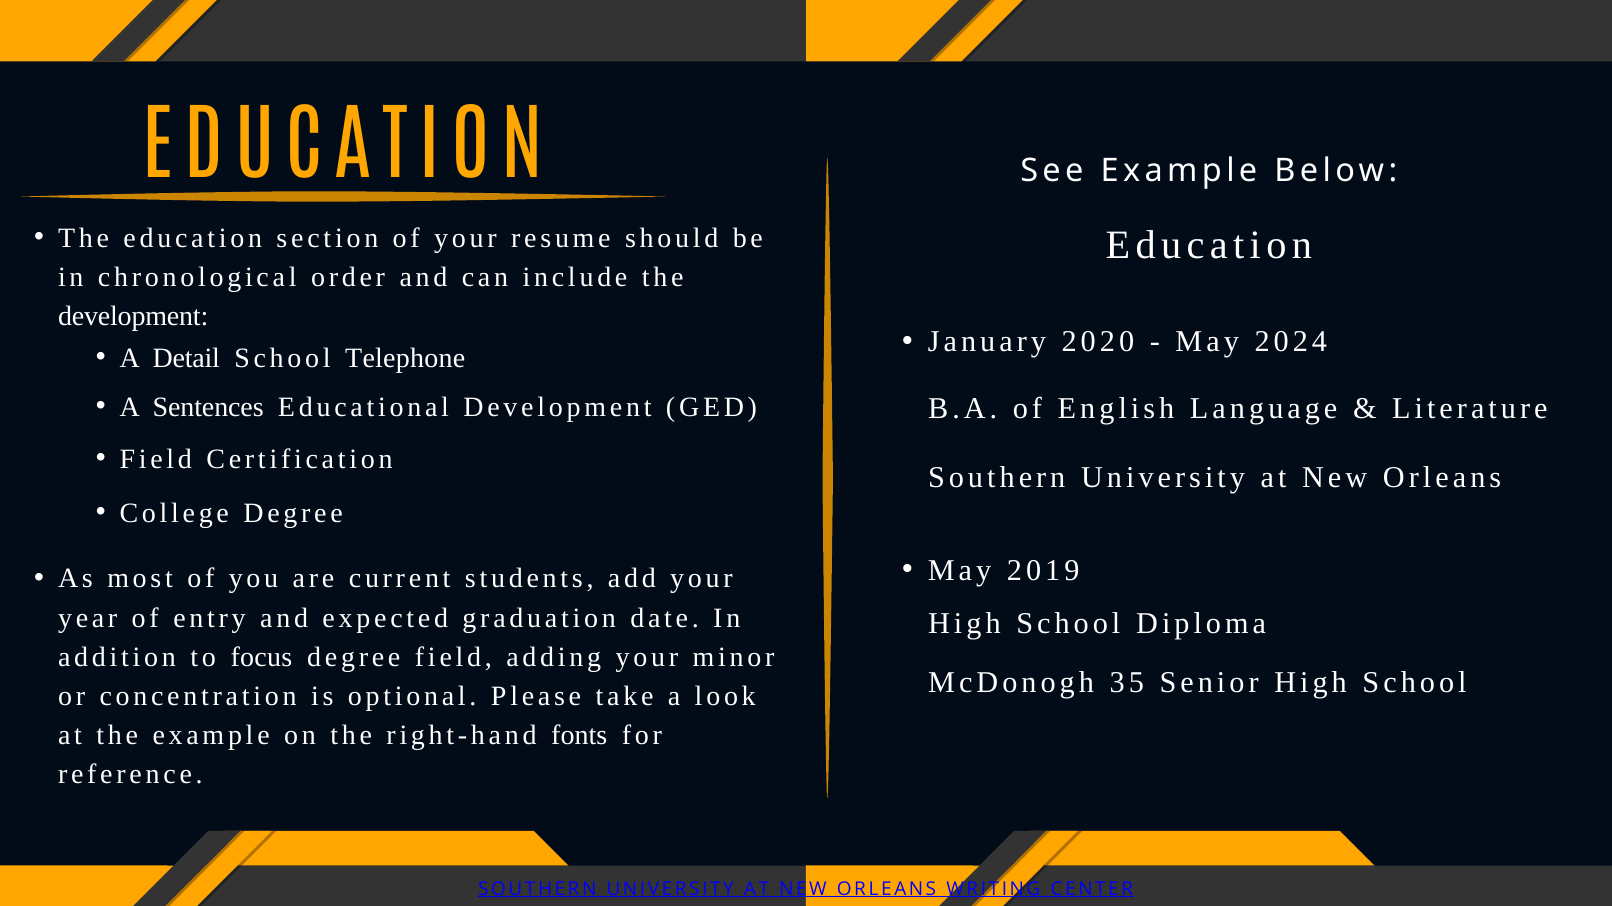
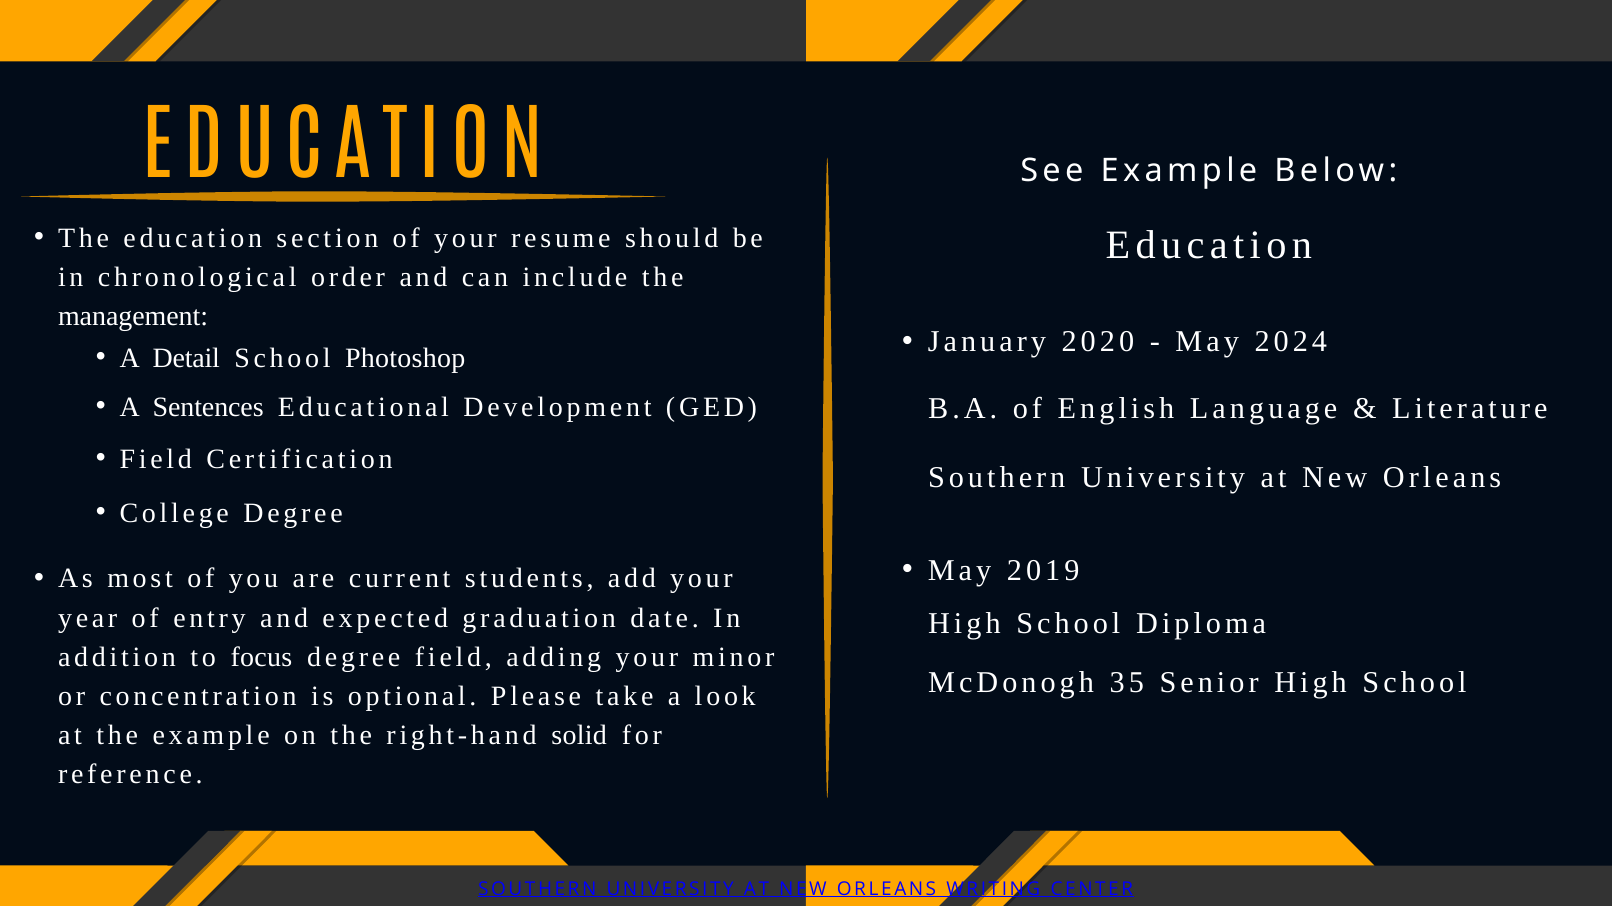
development at (133, 317): development -> management
Telephone: Telephone -> Photoshop
fonts: fonts -> solid
